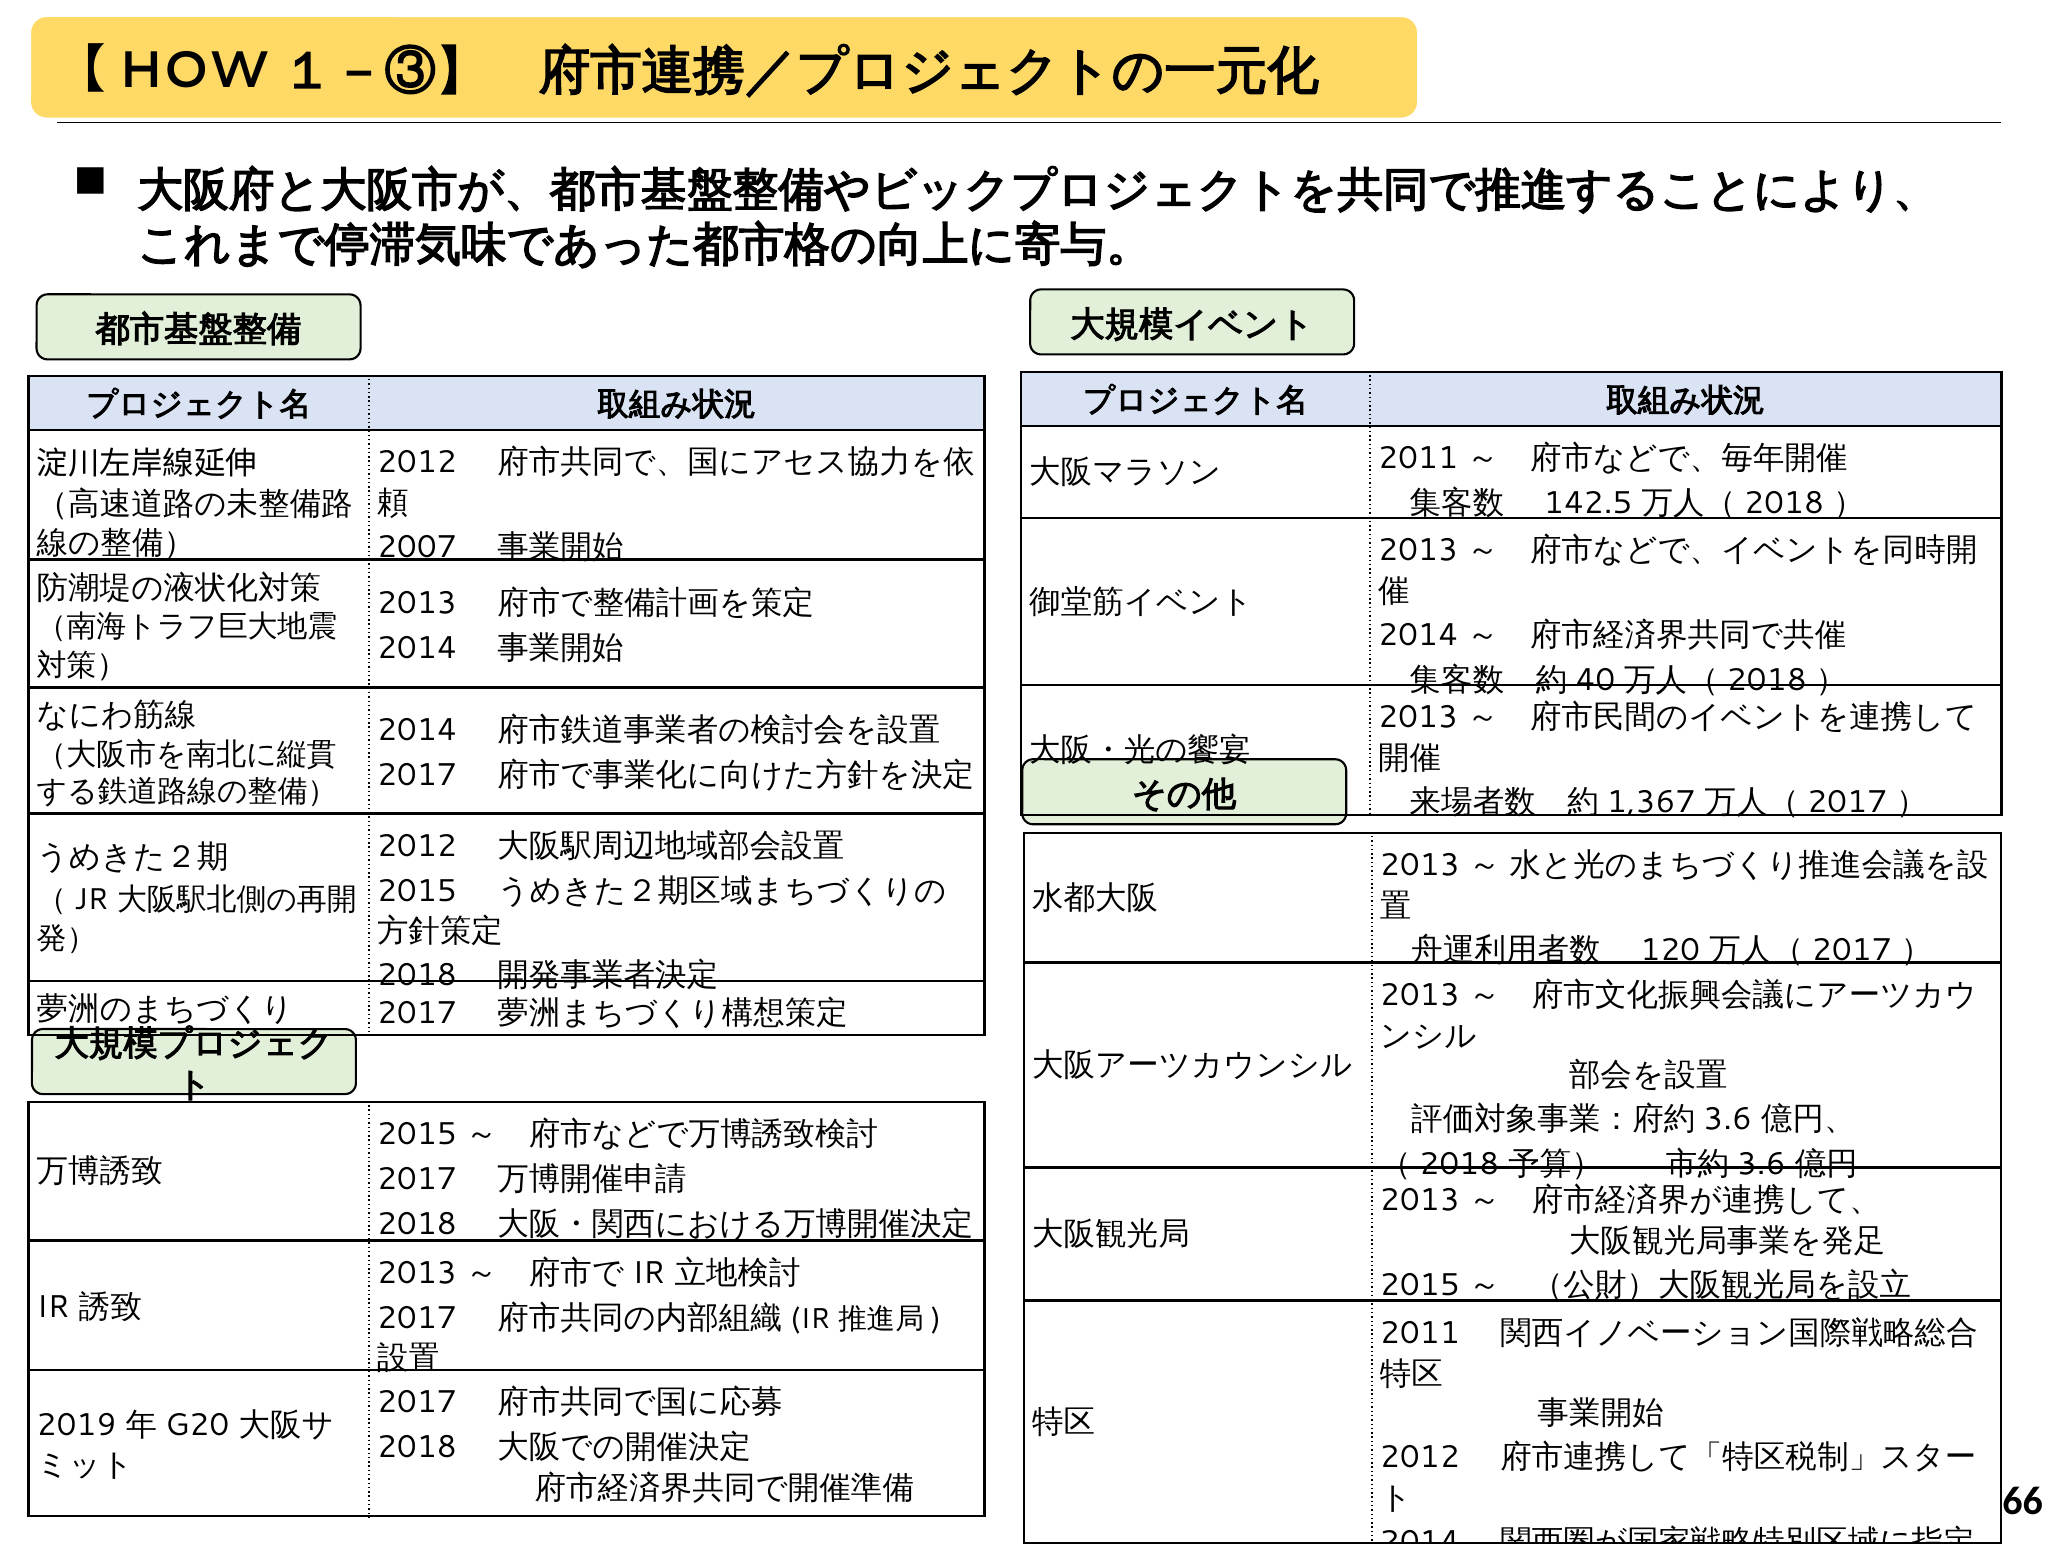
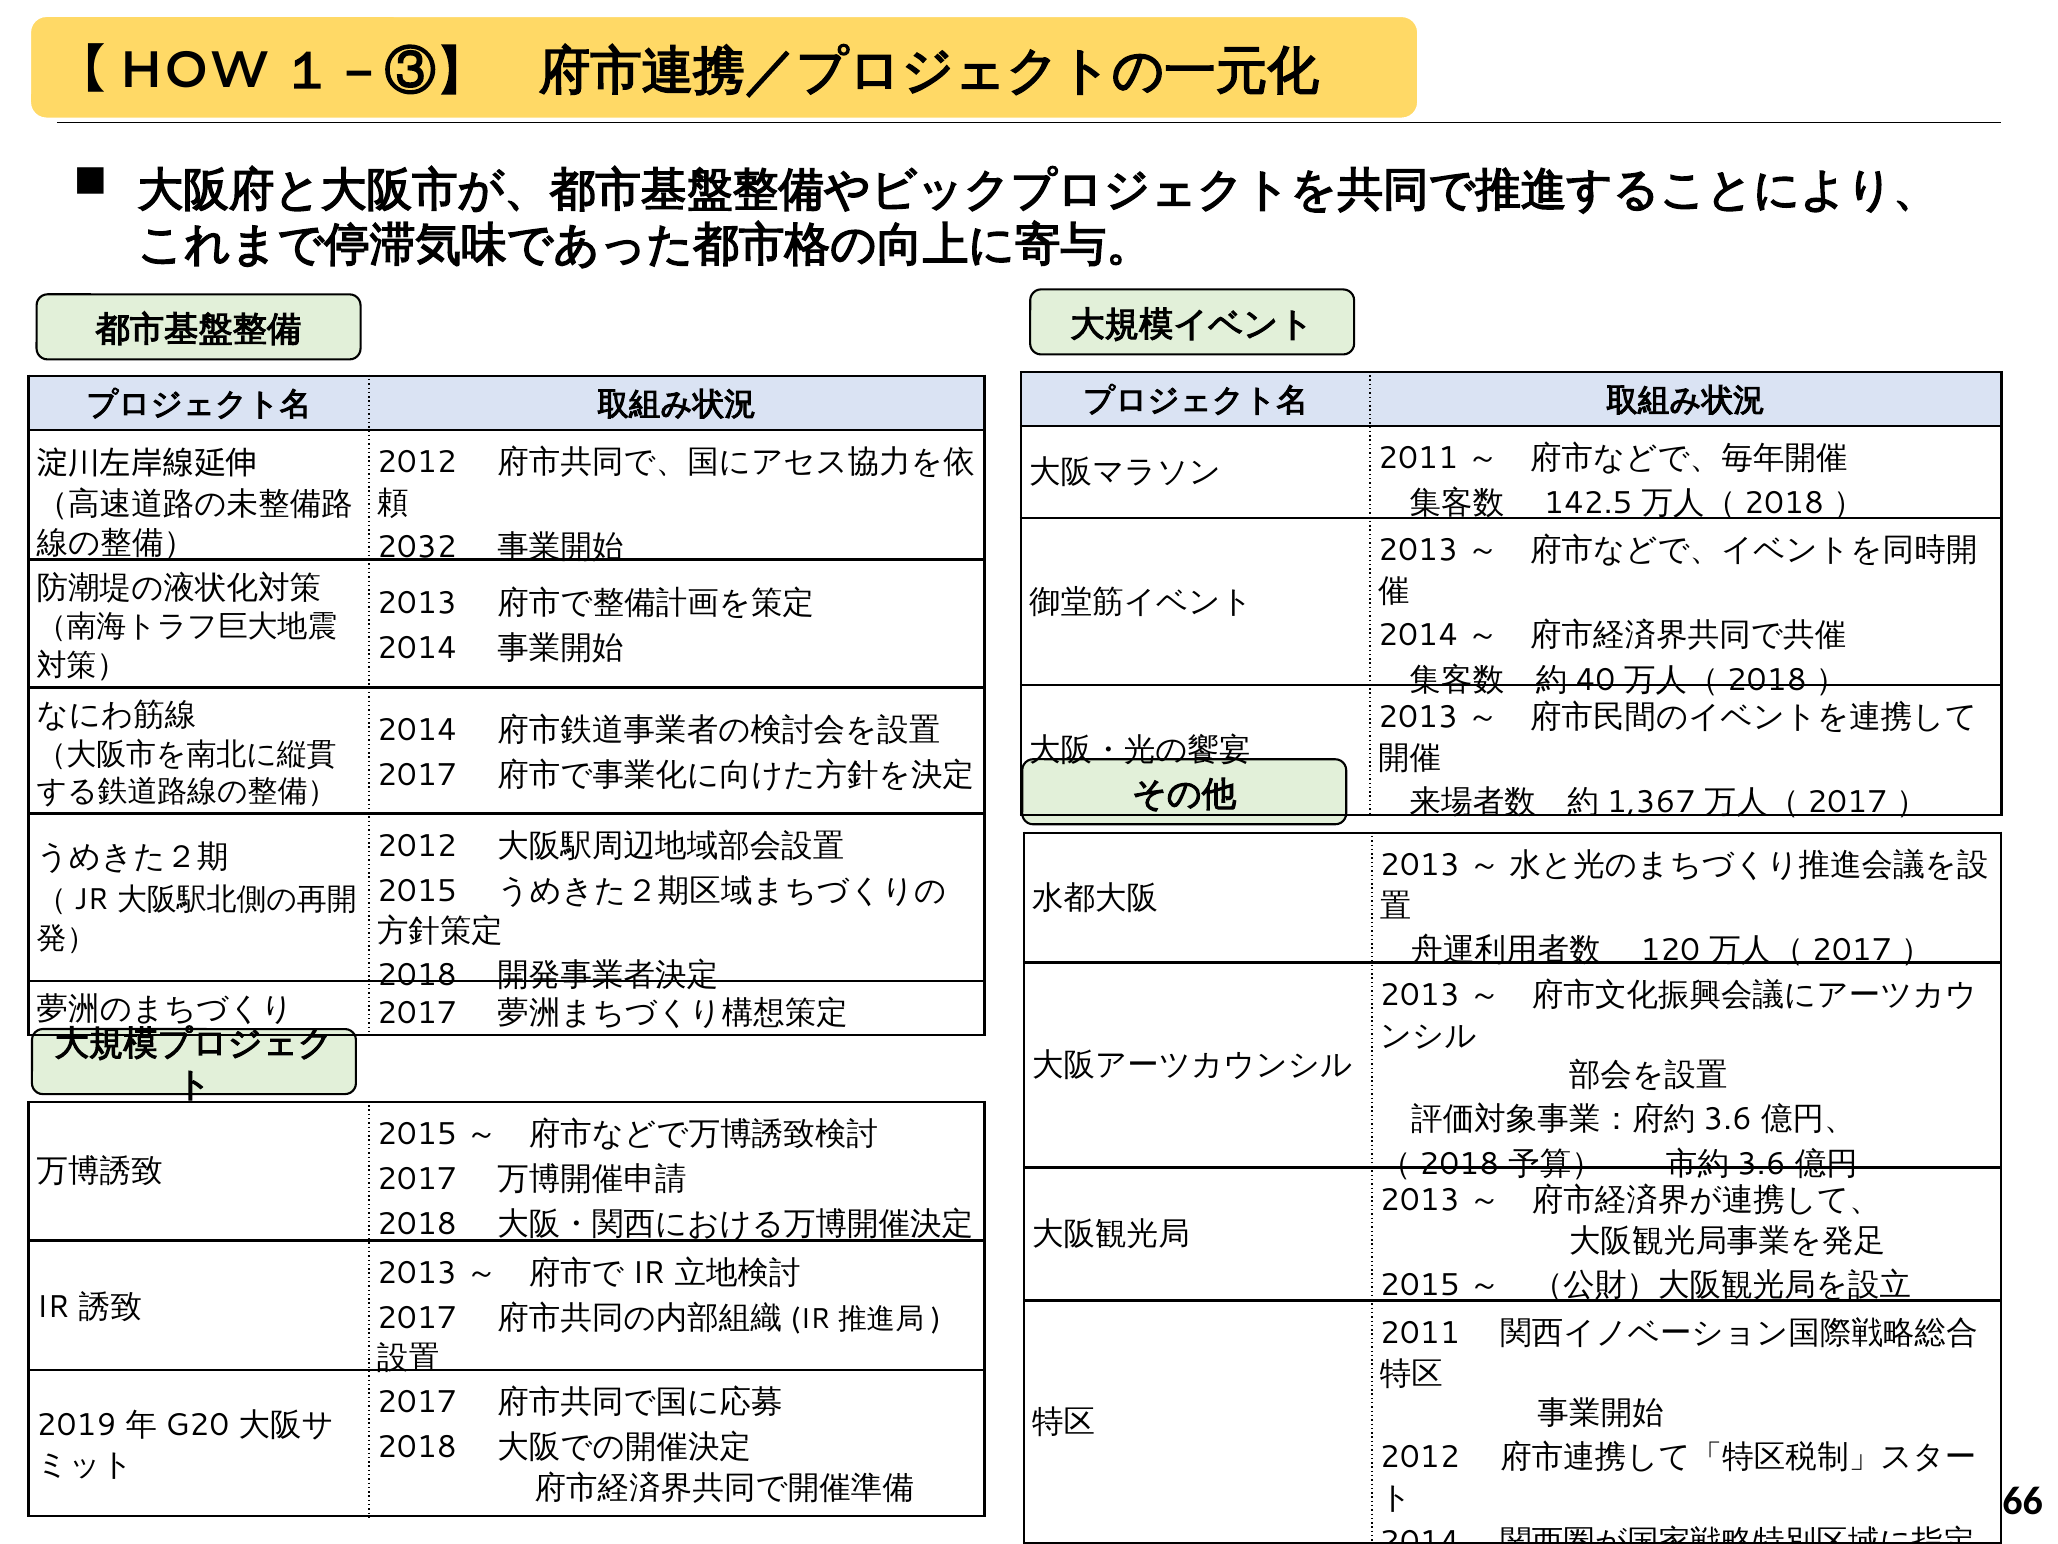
2007: 2007 -> 2032
